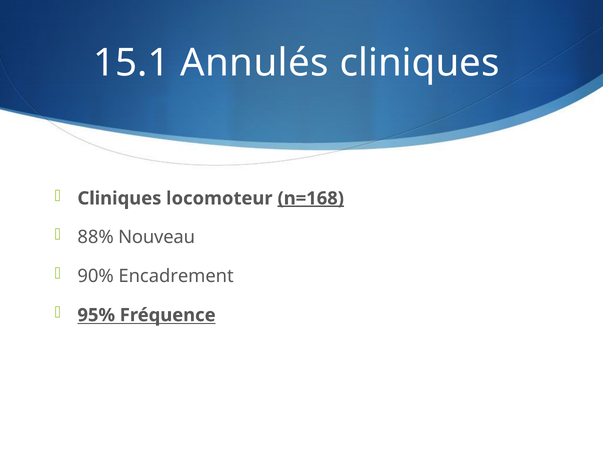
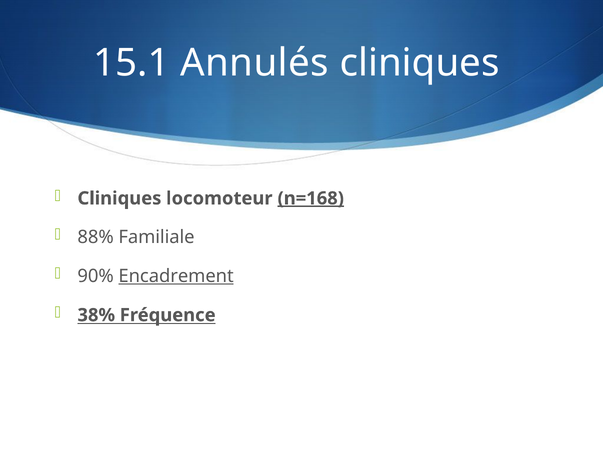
Nouveau: Nouveau -> Familiale
Encadrement underline: none -> present
95%: 95% -> 38%
